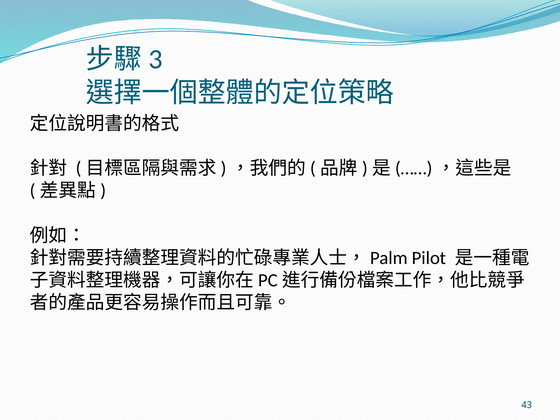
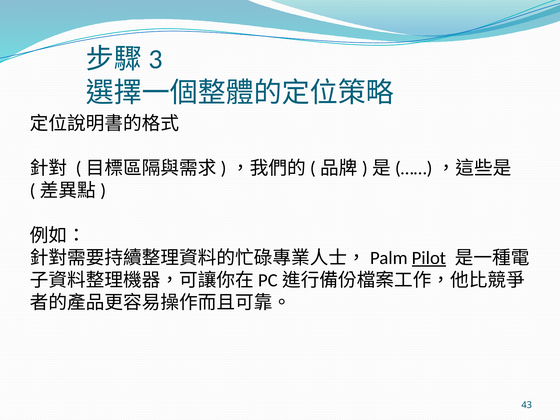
Pilot underline: none -> present
